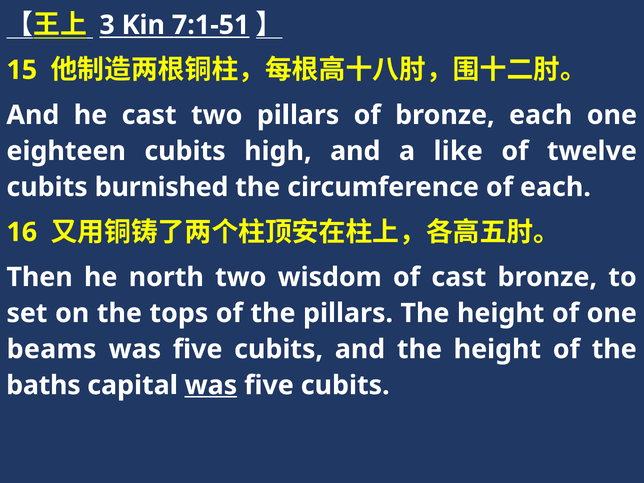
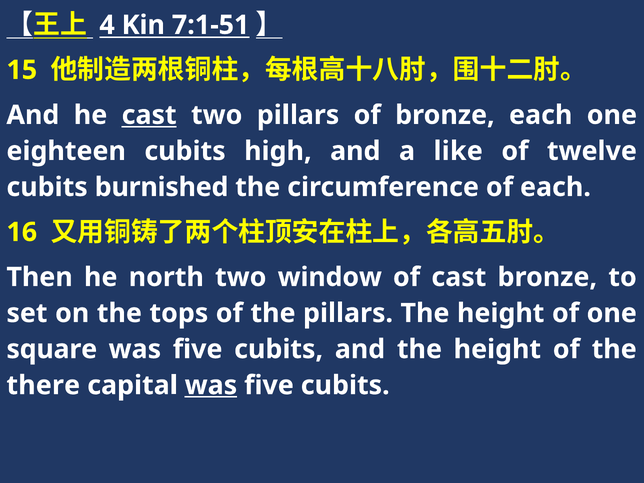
3: 3 -> 4
cast at (149, 115) underline: none -> present
wisdom: wisdom -> window
beams: beams -> square
baths: baths -> there
